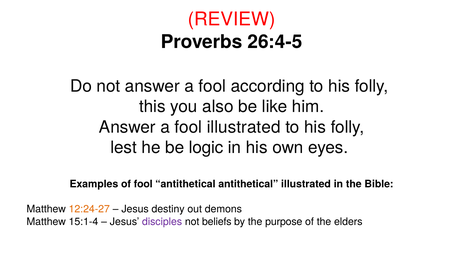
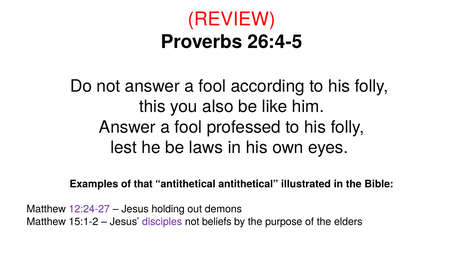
fool illustrated: illustrated -> professed
logic: logic -> laws
of fool: fool -> that
12:24-27 colour: orange -> purple
destiny: destiny -> holding
15:1-4: 15:1-4 -> 15:1-2
